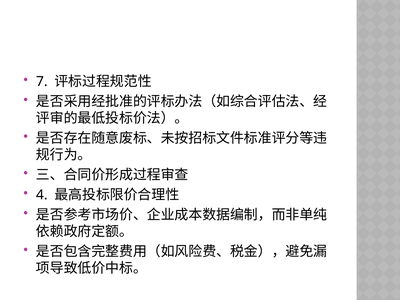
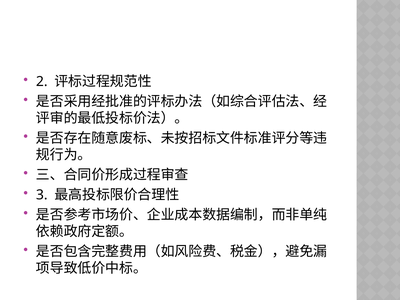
7: 7 -> 2
4: 4 -> 3
